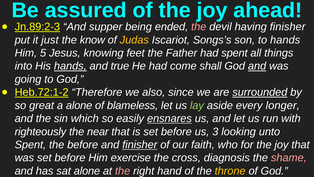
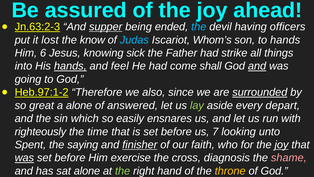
Jn.89:2-3: Jn.89:2-3 -> Jn.63:2-3
supper underline: none -> present
the at (199, 27) colour: pink -> light blue
having finisher: finisher -> officers
just: just -> lost
Judas colour: yellow -> light blue
Songs’s: Songs’s -> Whom’s
5: 5 -> 6
feet: feet -> sick
had spent: spent -> strike
true: true -> feel
Heb.72:1-2: Heb.72:1-2 -> Heb.97:1-2
blameless: blameless -> answered
longer: longer -> depart
ensnares underline: present -> none
near: near -> time
3: 3 -> 7
the before: before -> saying
joy at (282, 144) underline: none -> present
was at (24, 158) underline: none -> present
the at (123, 171) colour: pink -> light green
